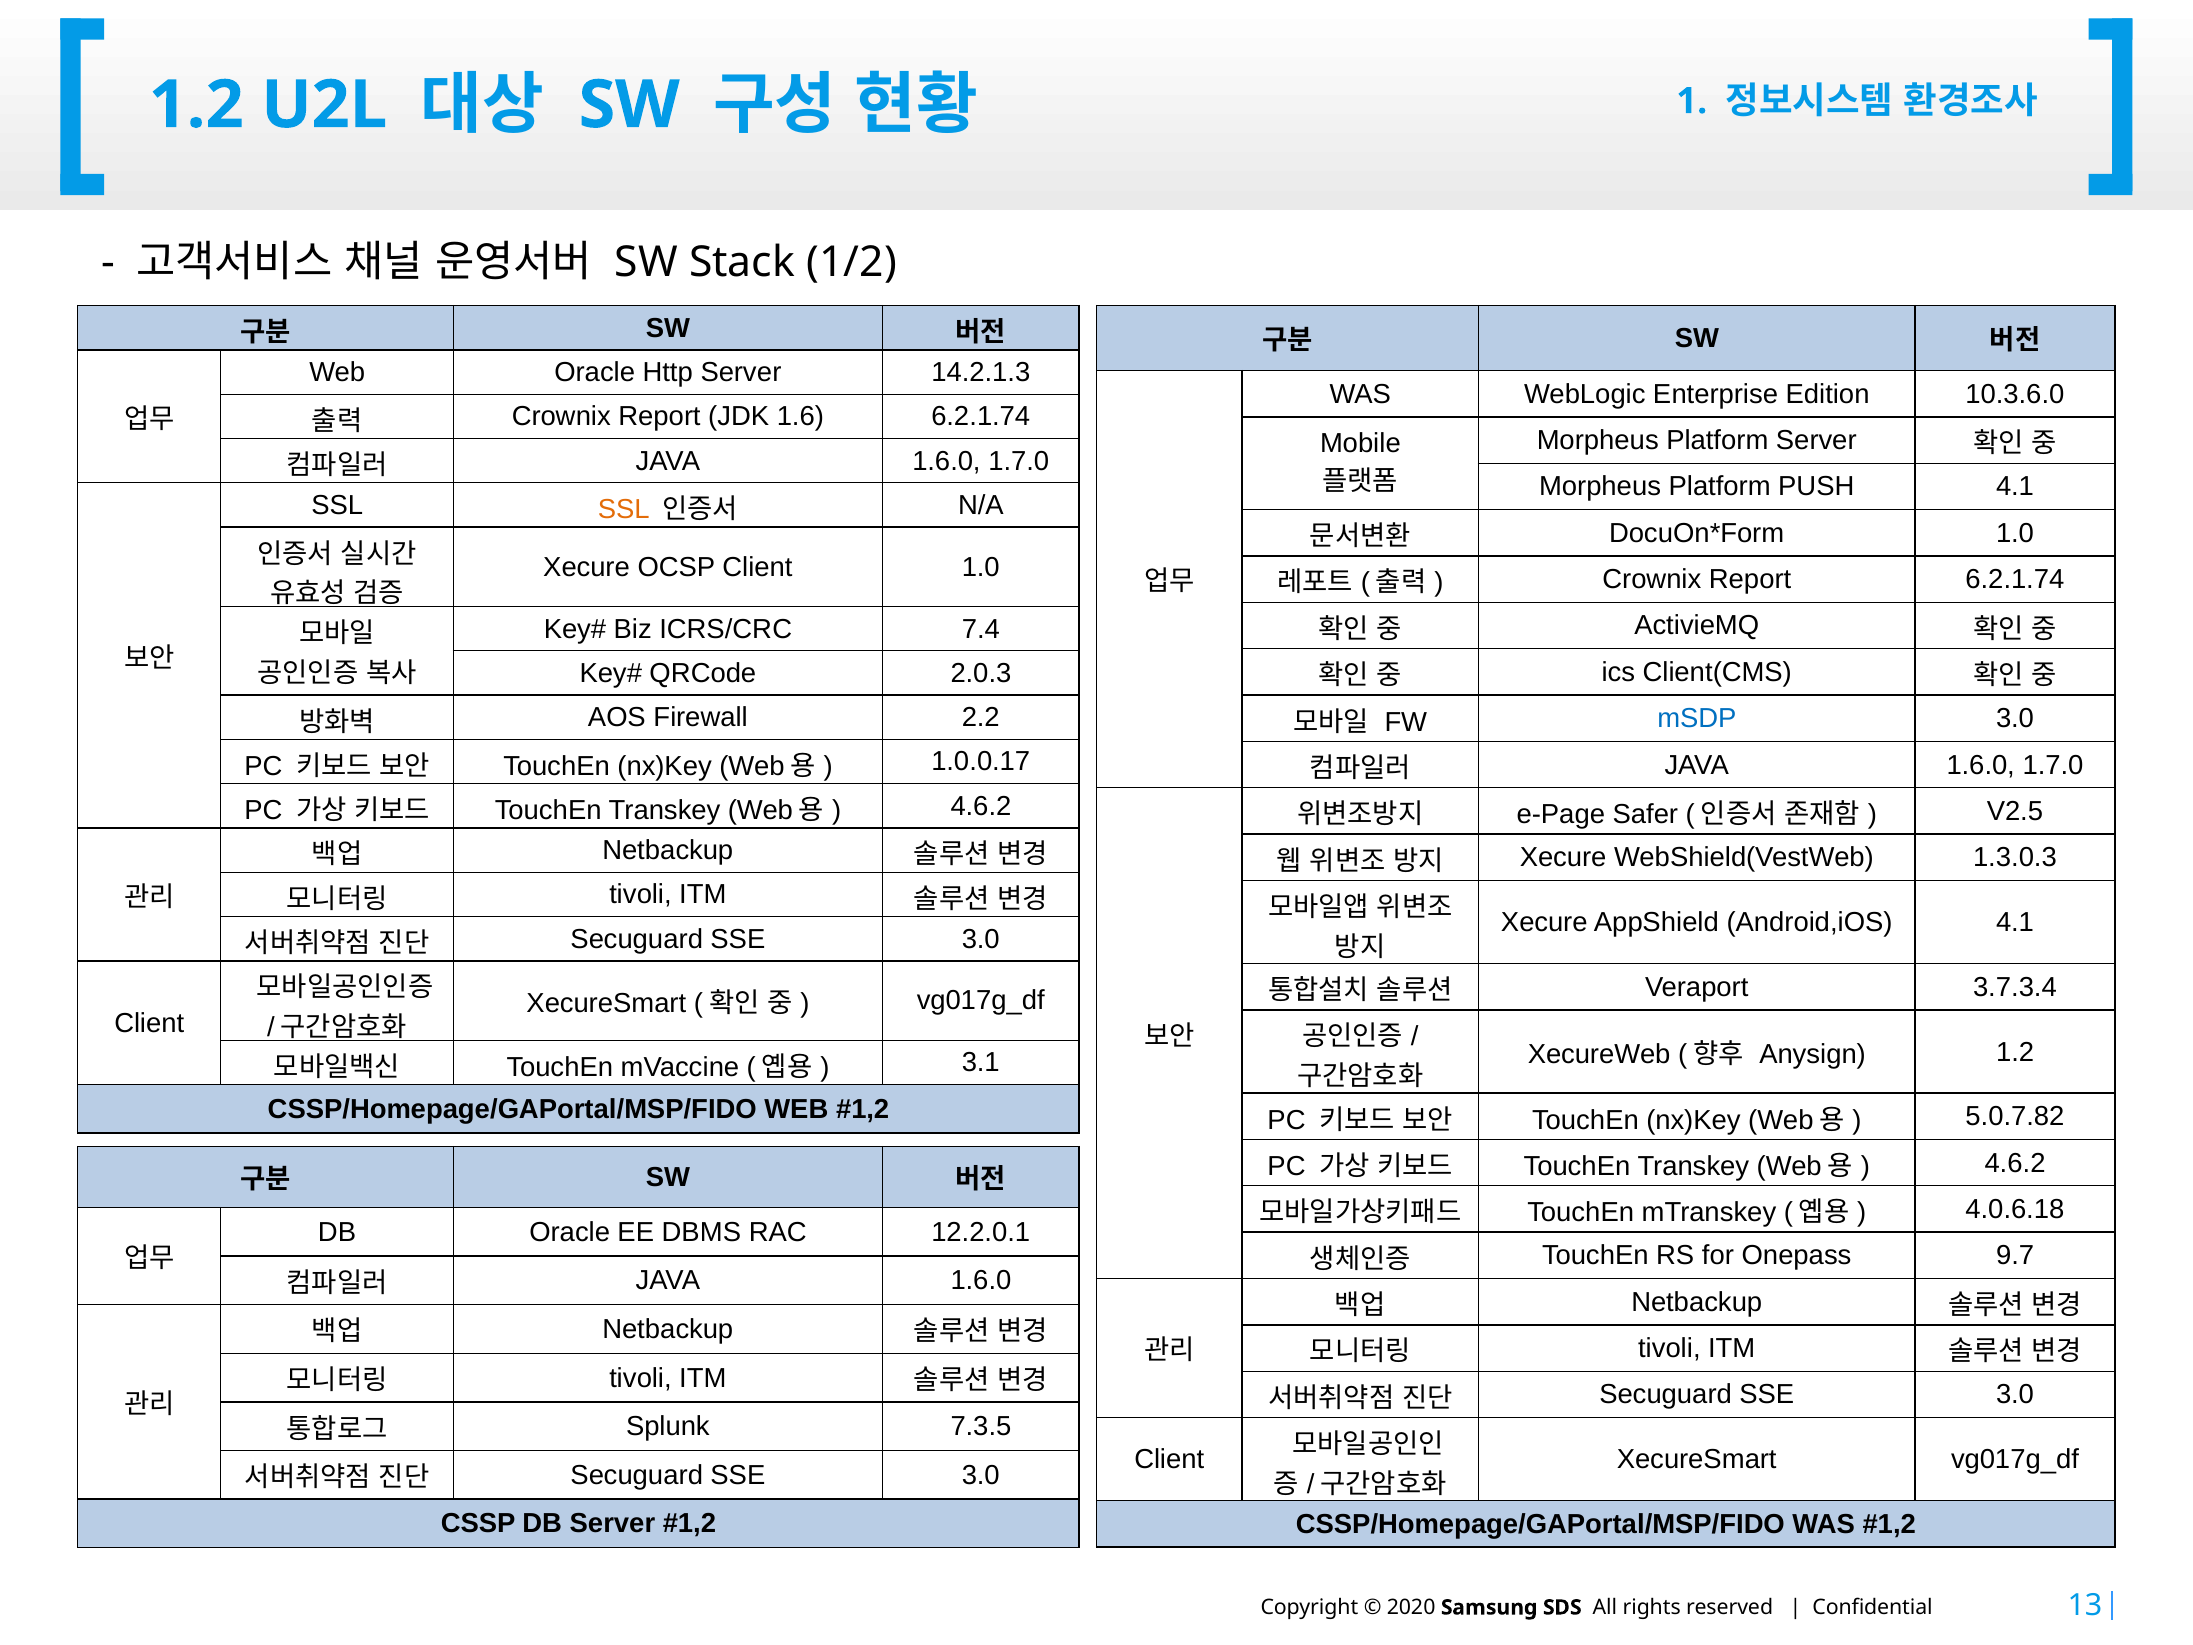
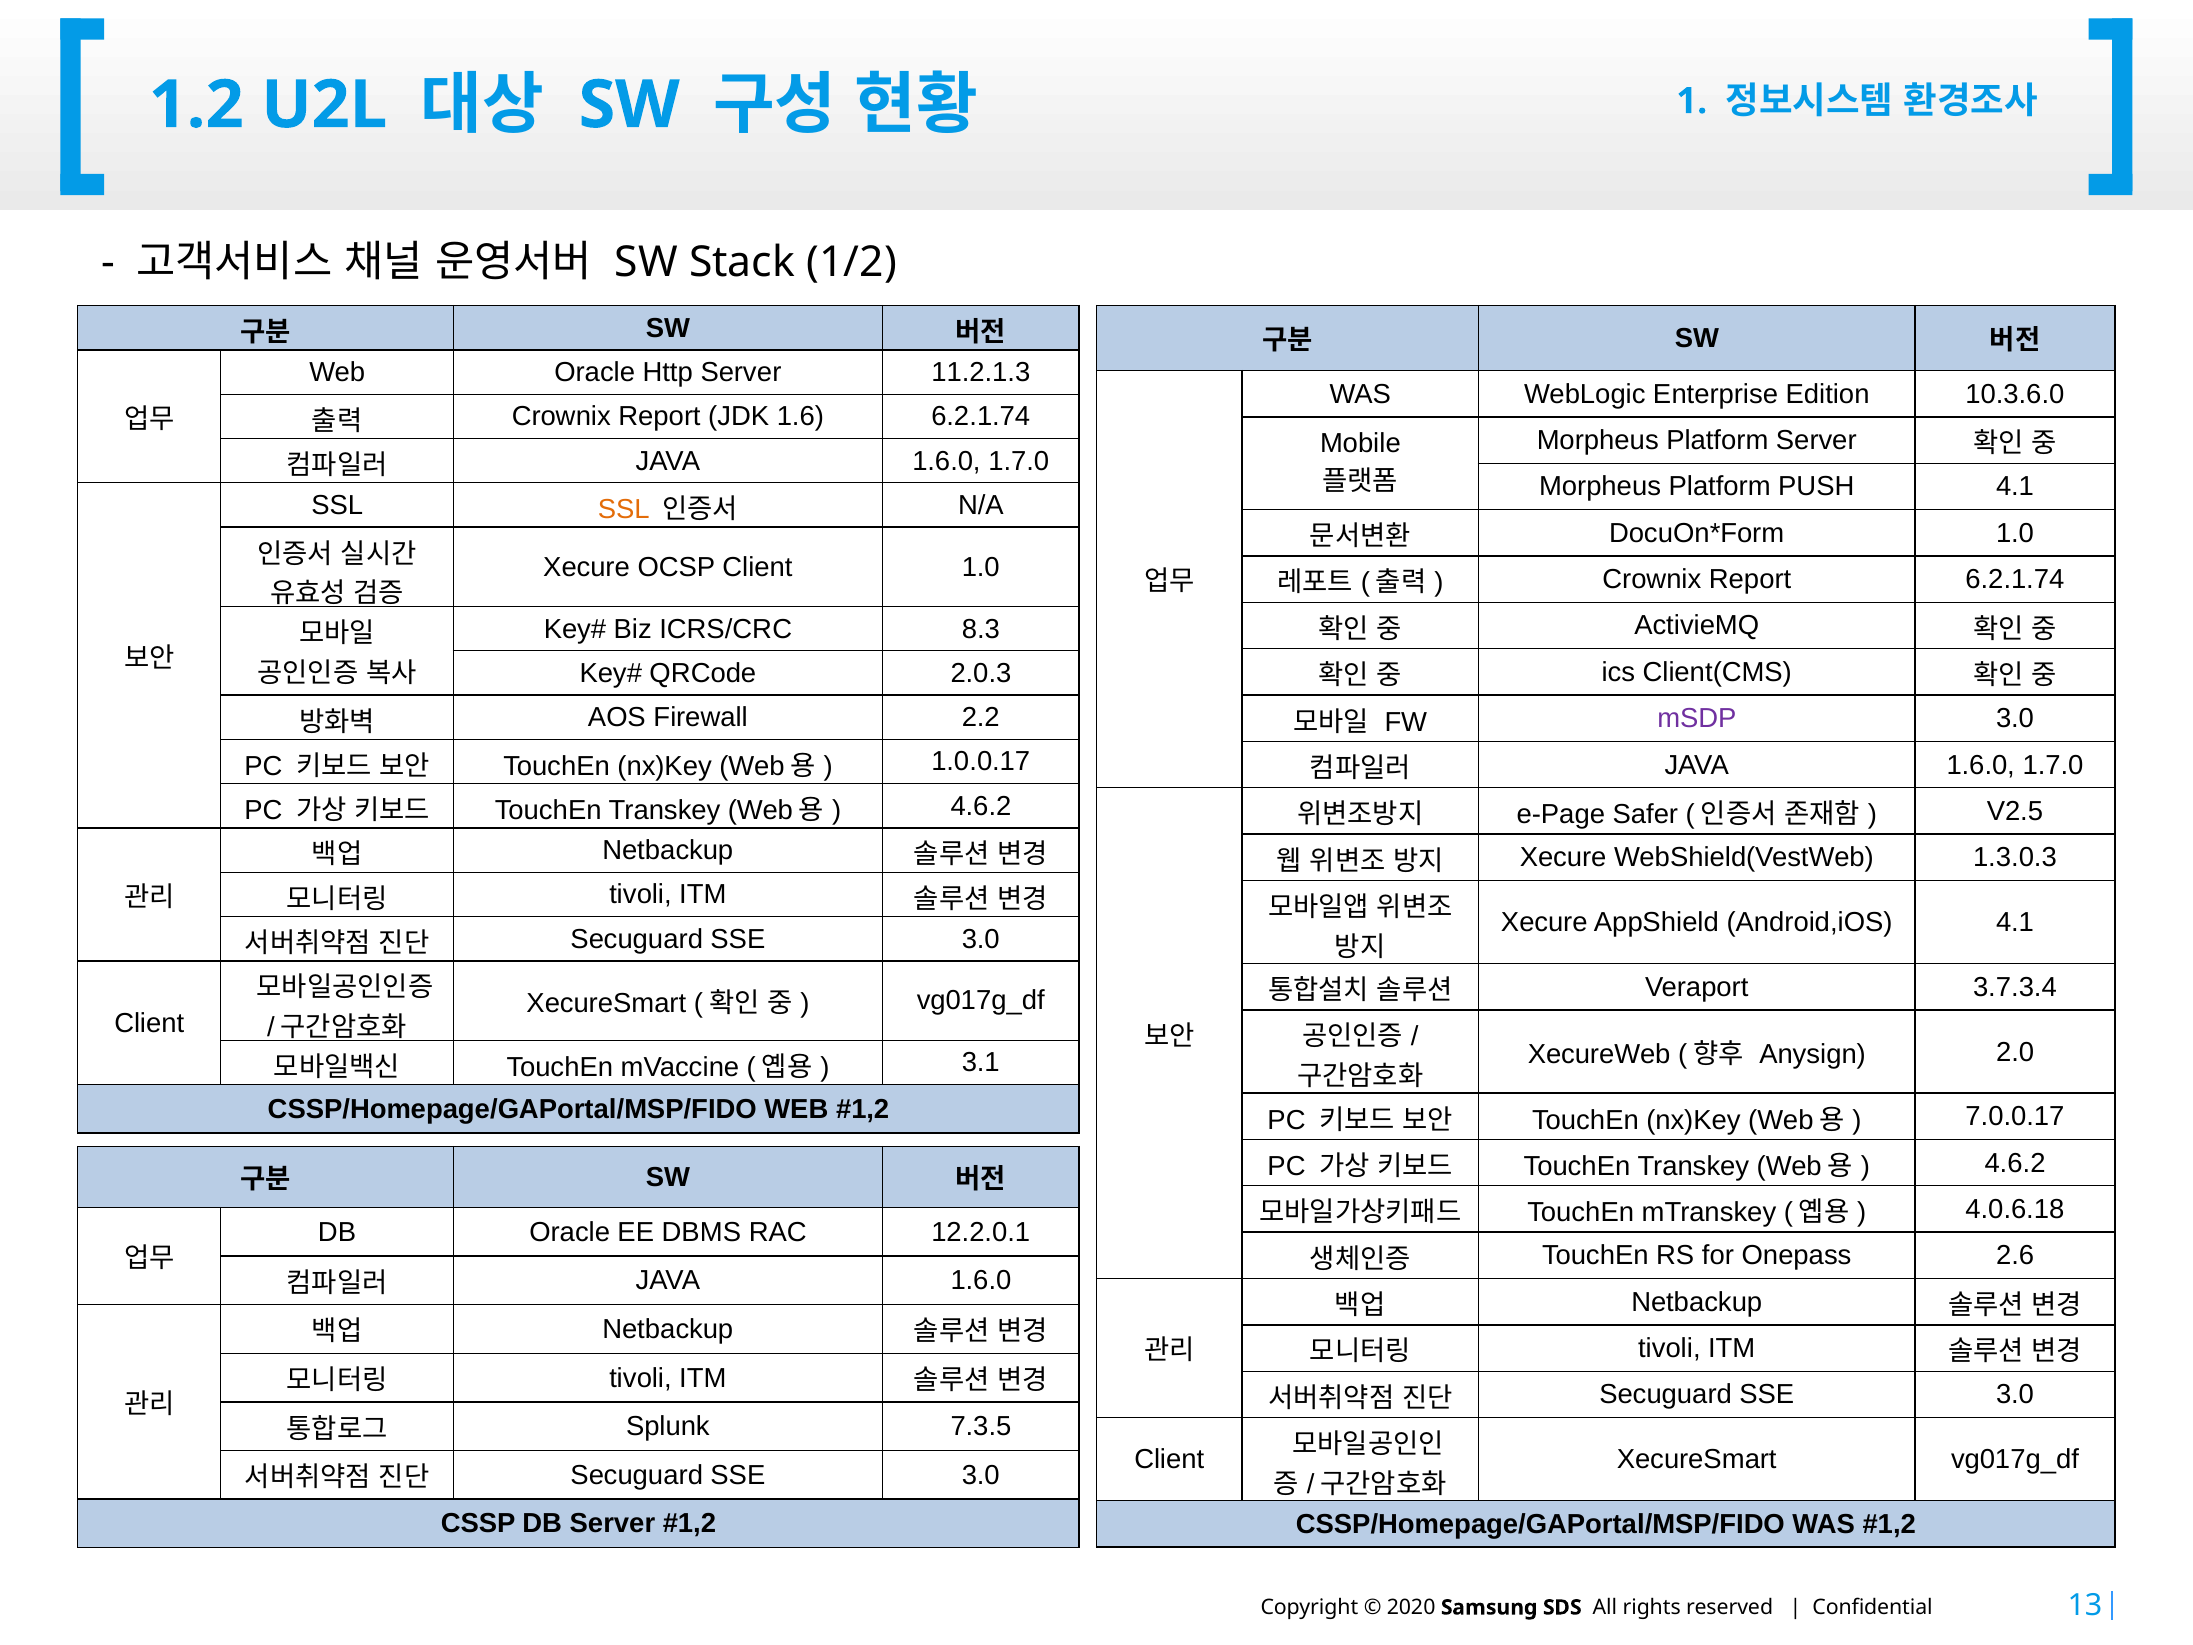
14.2.1.3: 14.2.1.3 -> 11.2.1.3
7.4: 7.4 -> 8.3
mSDP colour: blue -> purple
Anysign 1.2: 1.2 -> 2.0
5.0.7.82: 5.0.7.82 -> 7.0.0.17
9.7: 9.7 -> 2.6
